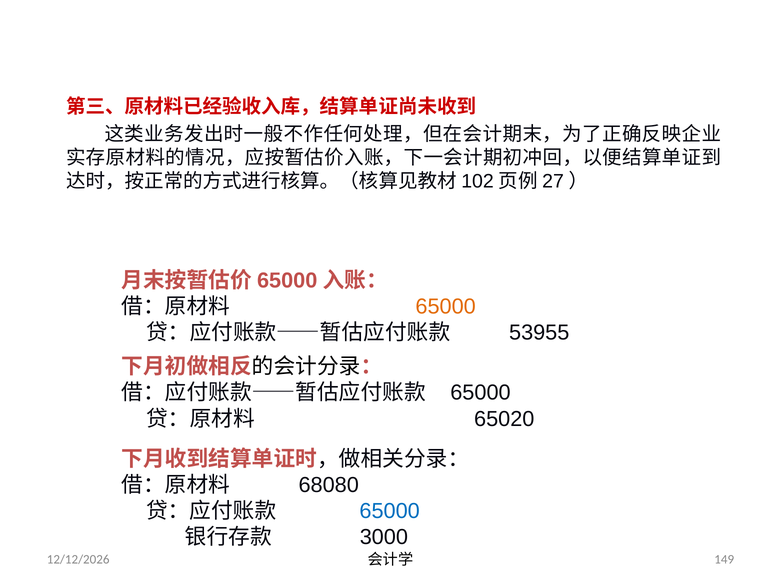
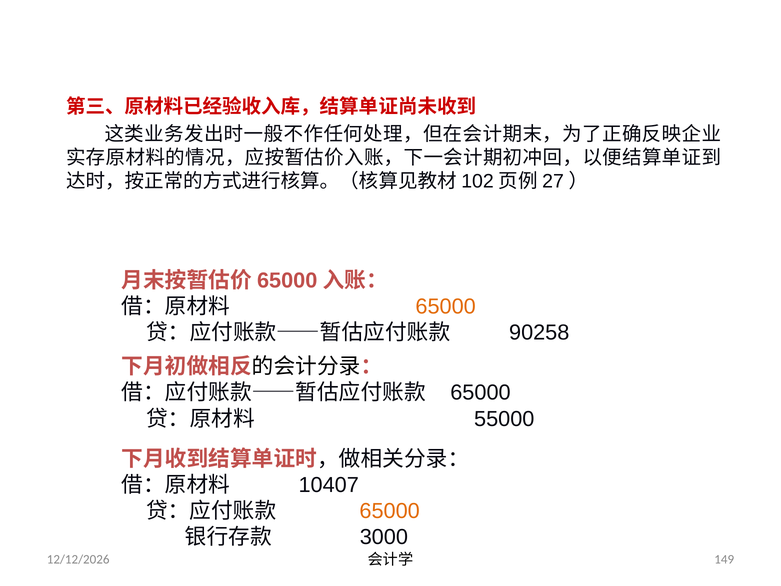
53955: 53955 -> 90258
65020: 65020 -> 55000
68080: 68080 -> 10407
65000 at (390, 511) colour: blue -> orange
